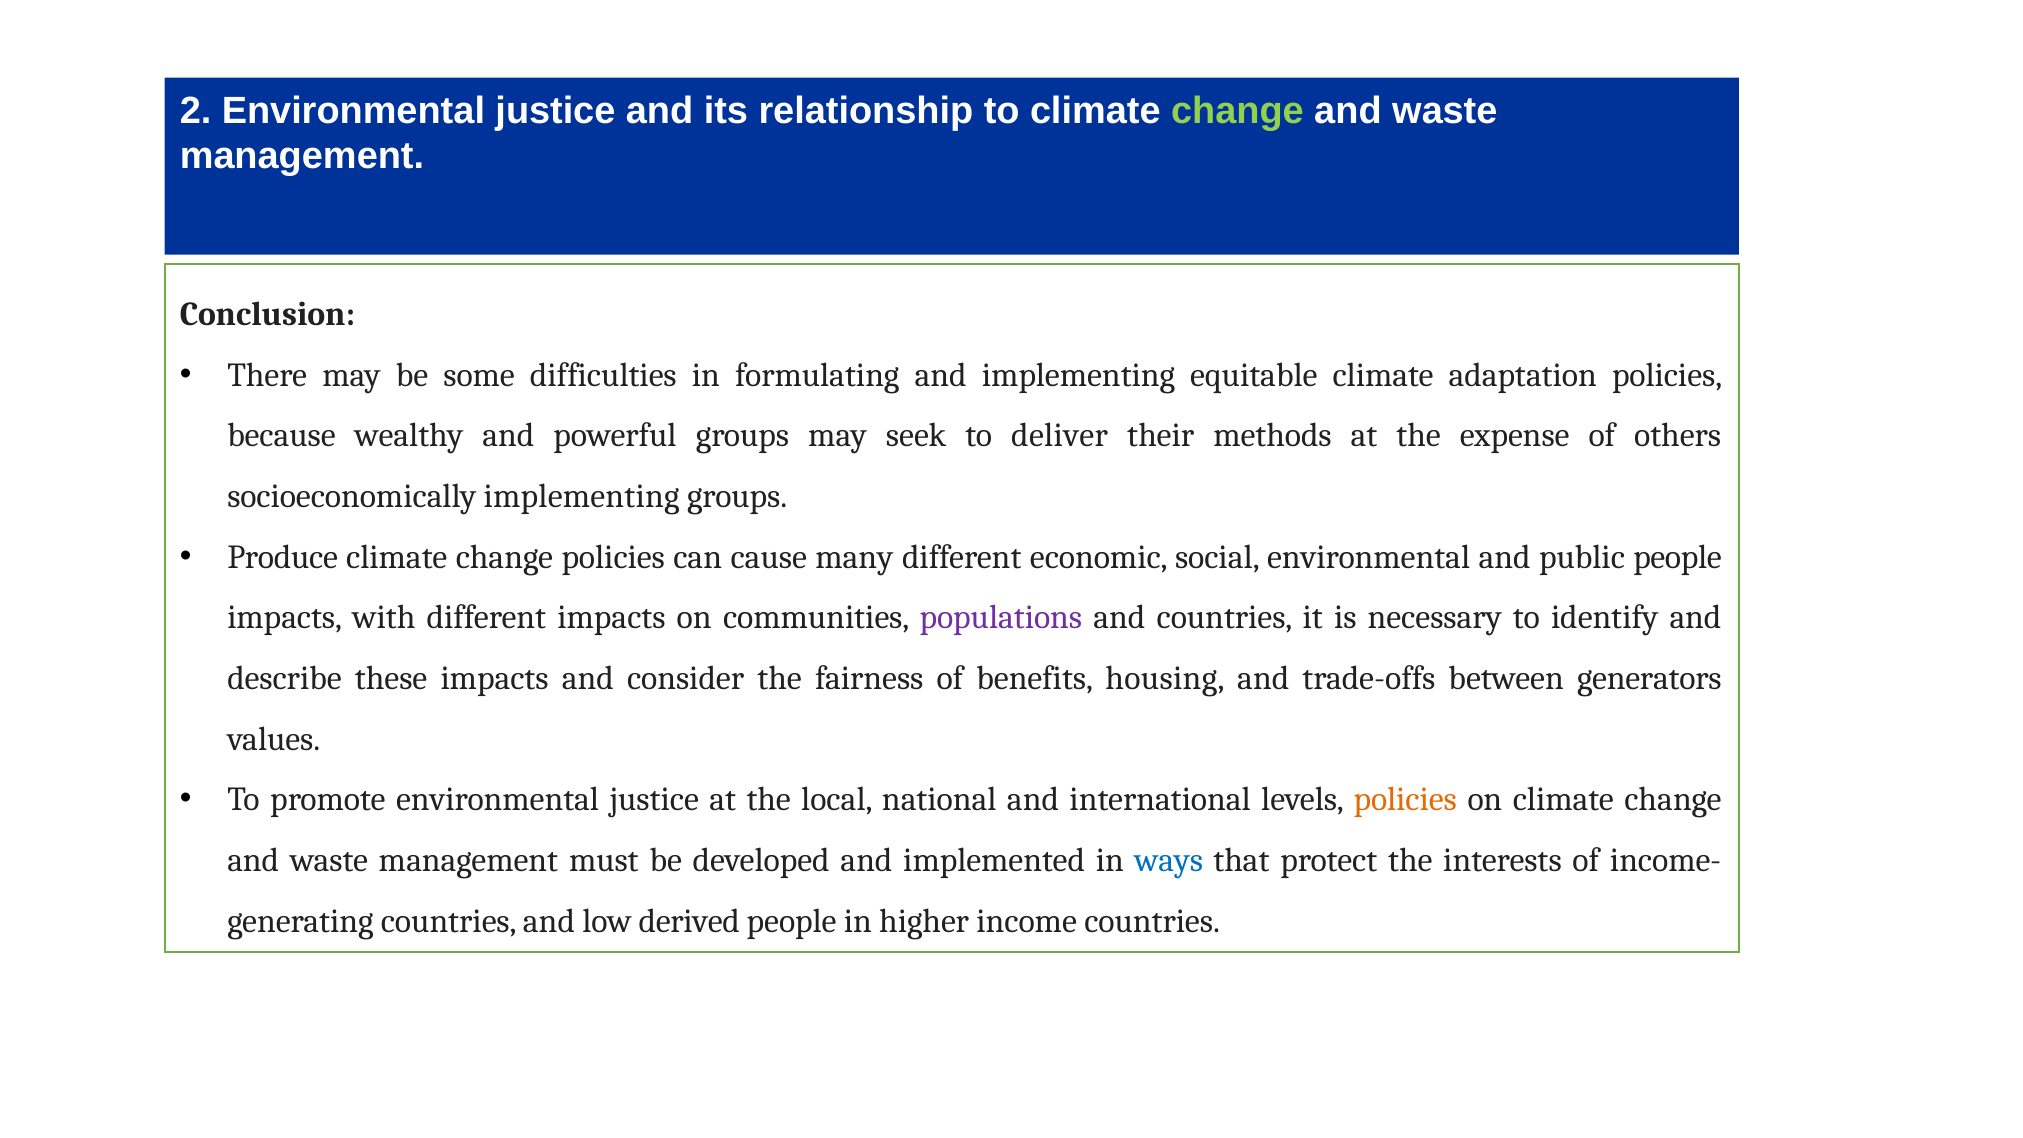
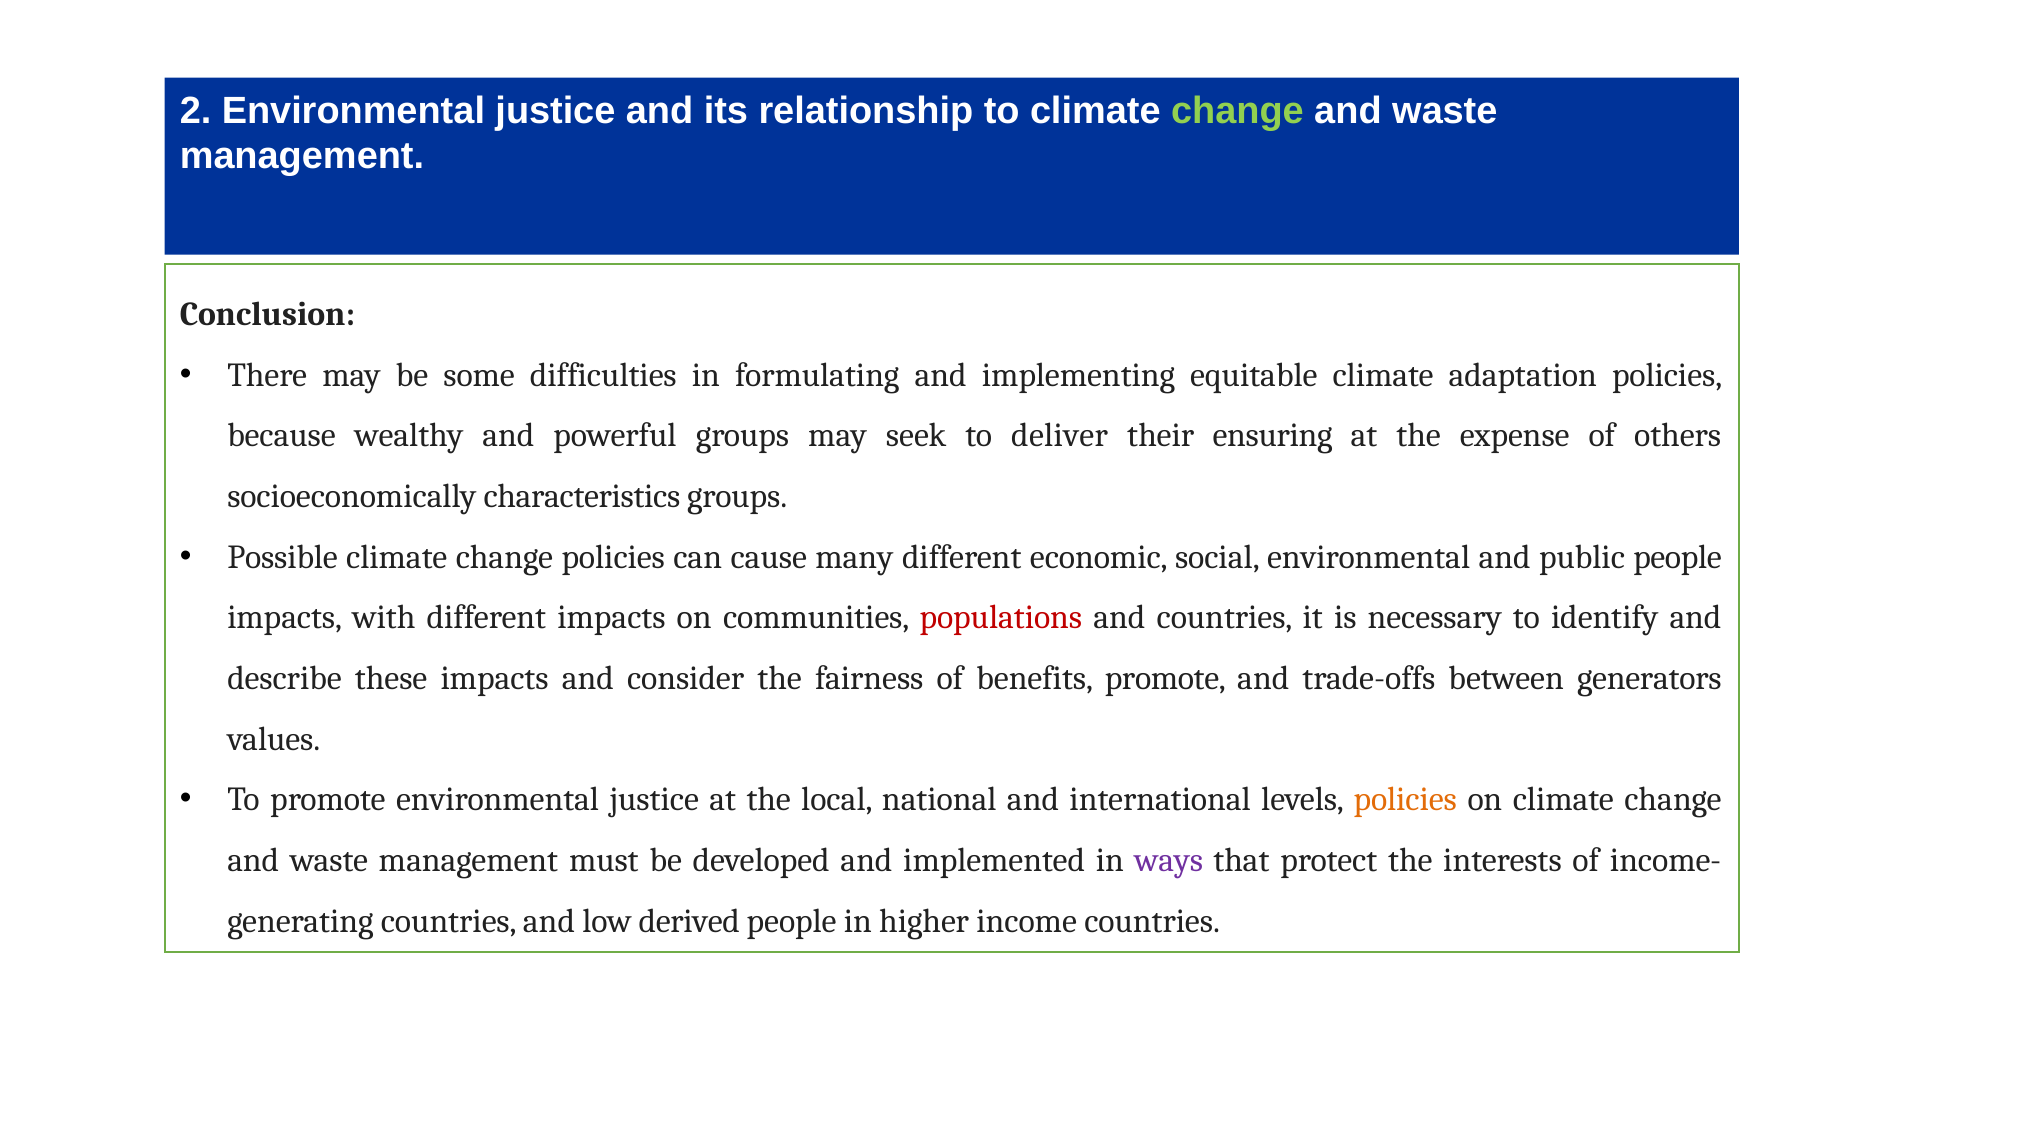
methods: methods -> ensuring
socioeconomically implementing: implementing -> characteristics
Produce: Produce -> Possible
populations colour: purple -> red
benefits housing: housing -> promote
ways colour: blue -> purple
